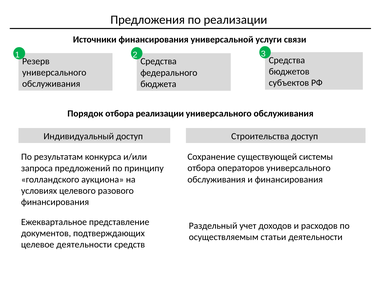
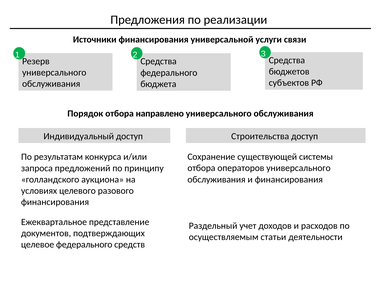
отбора реализации: реализации -> направлено
целевое деятельности: деятельности -> федерального
